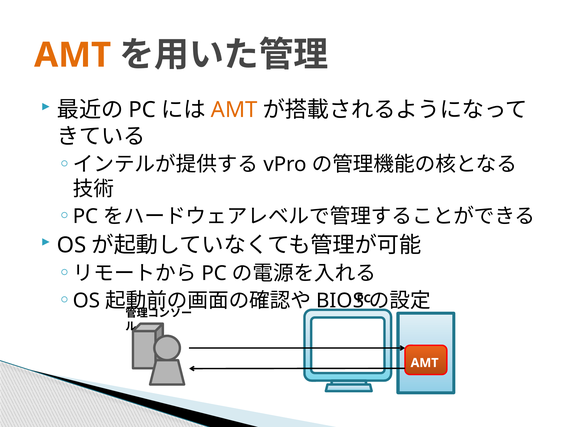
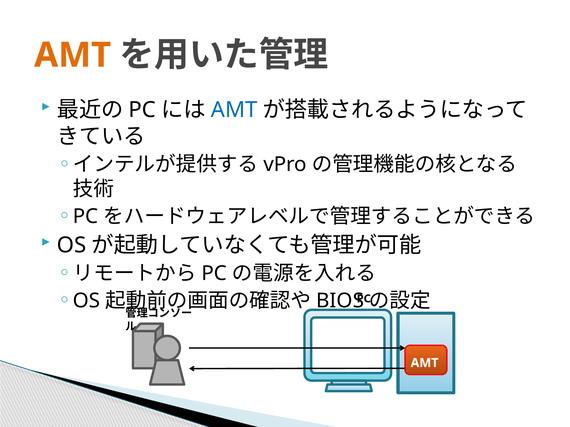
AMT at (234, 110) colour: orange -> blue
